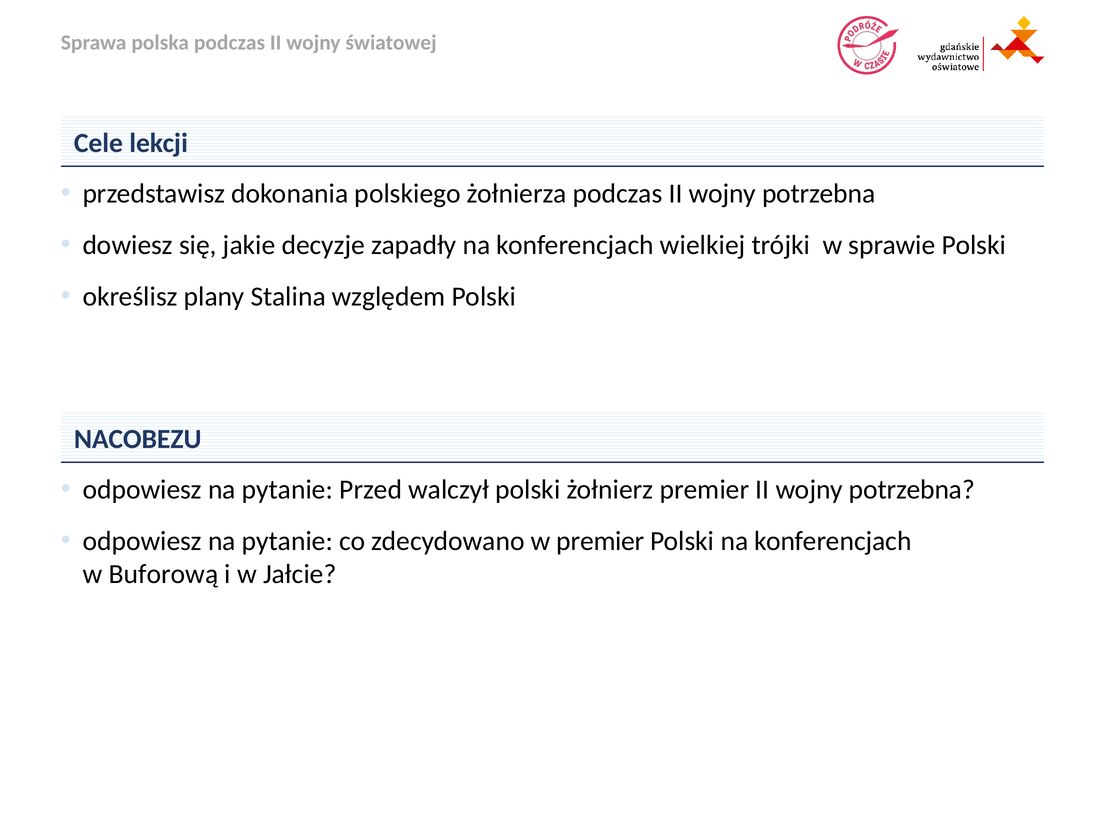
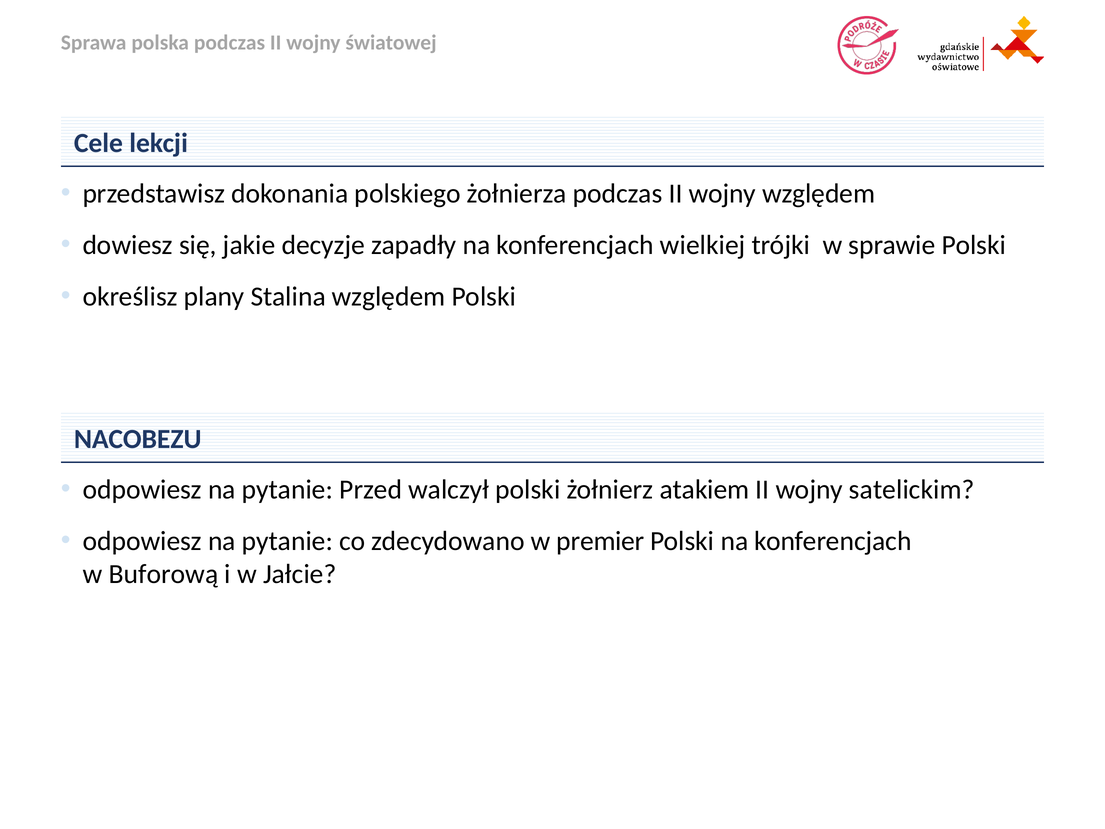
podczas II wojny potrzebna: potrzebna -> względem
żołnierz premier: premier -> atakiem
potrzebna at (912, 489): potrzebna -> satelickim
